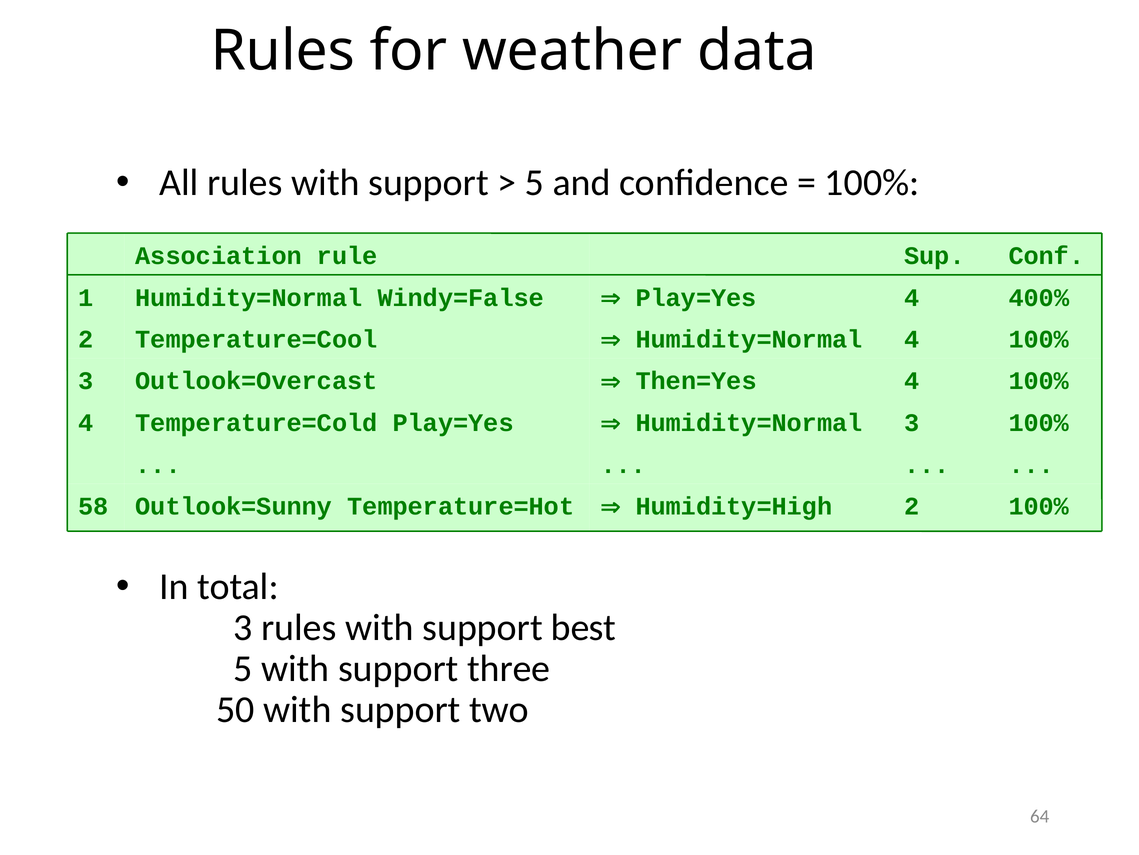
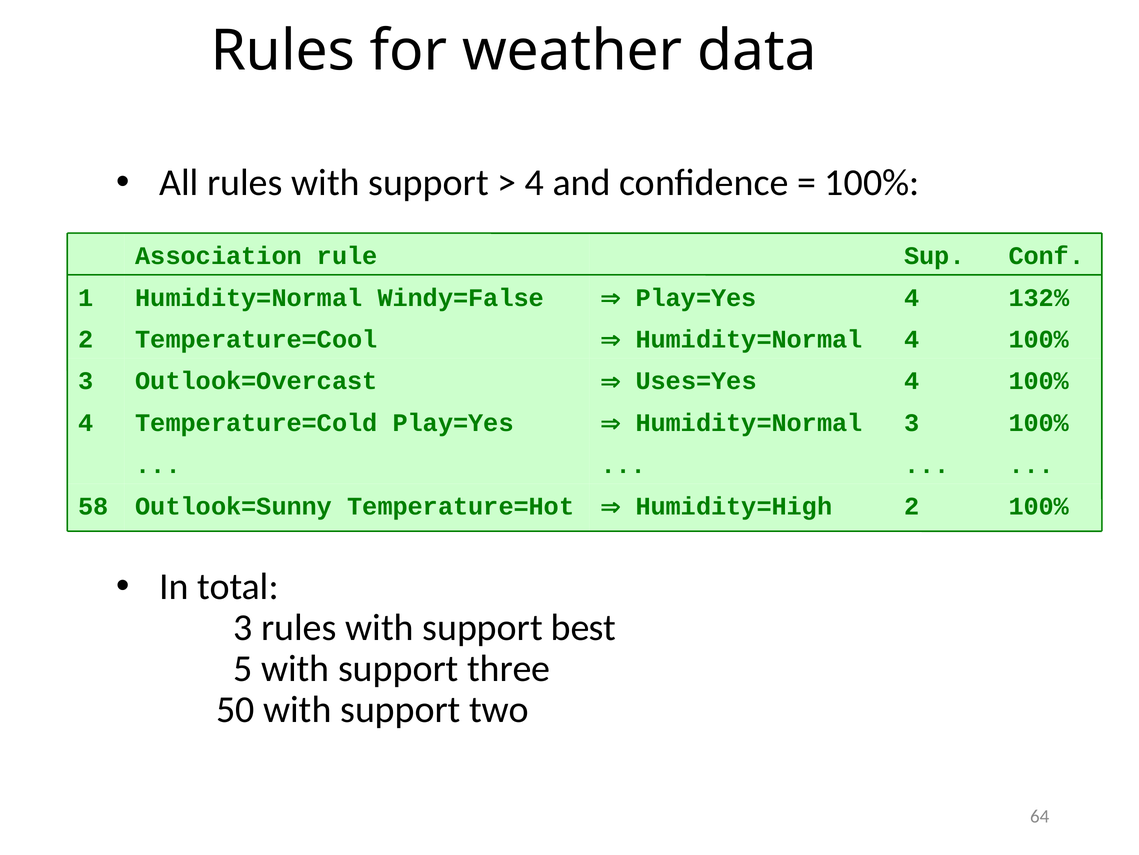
5 at (534, 183): 5 -> 4
400%: 400% -> 132%
Then=Yes: Then=Yes -> Uses=Yes
